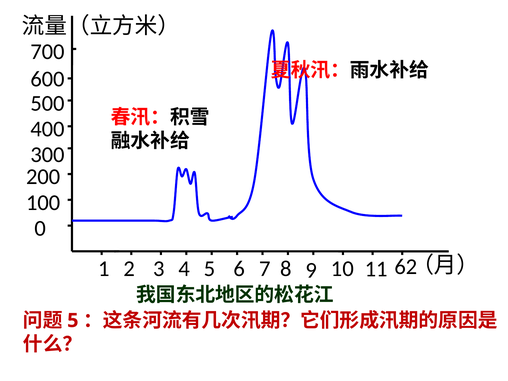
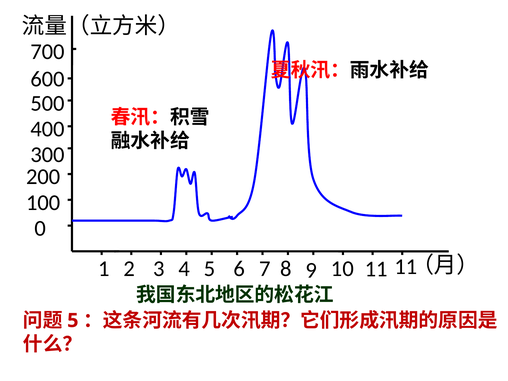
62 at (406, 267): 62 -> 11
